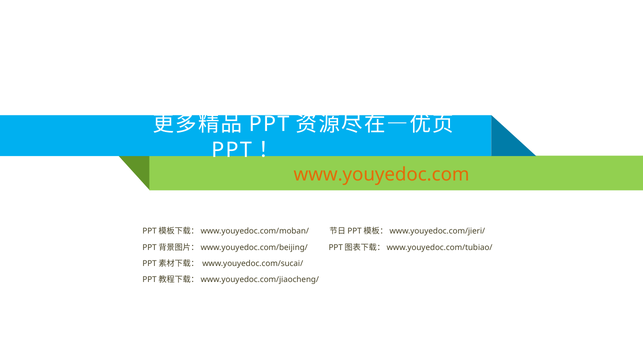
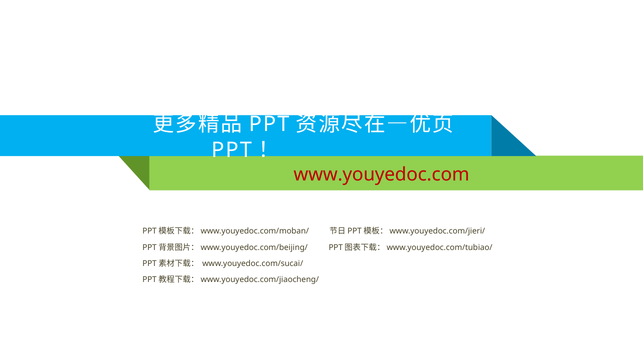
www.youyedoc.com colour: orange -> red
